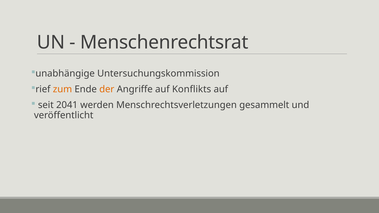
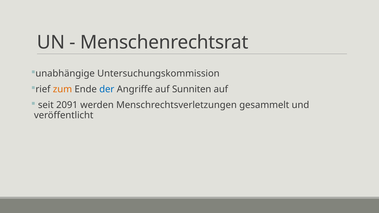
der colour: orange -> blue
Konflikts: Konflikts -> Sunniten
2041: 2041 -> 2091
